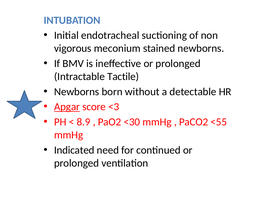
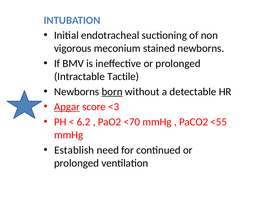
born underline: none -> present
8.9: 8.9 -> 6.2
<30: <30 -> <70
Indicated: Indicated -> Establish
